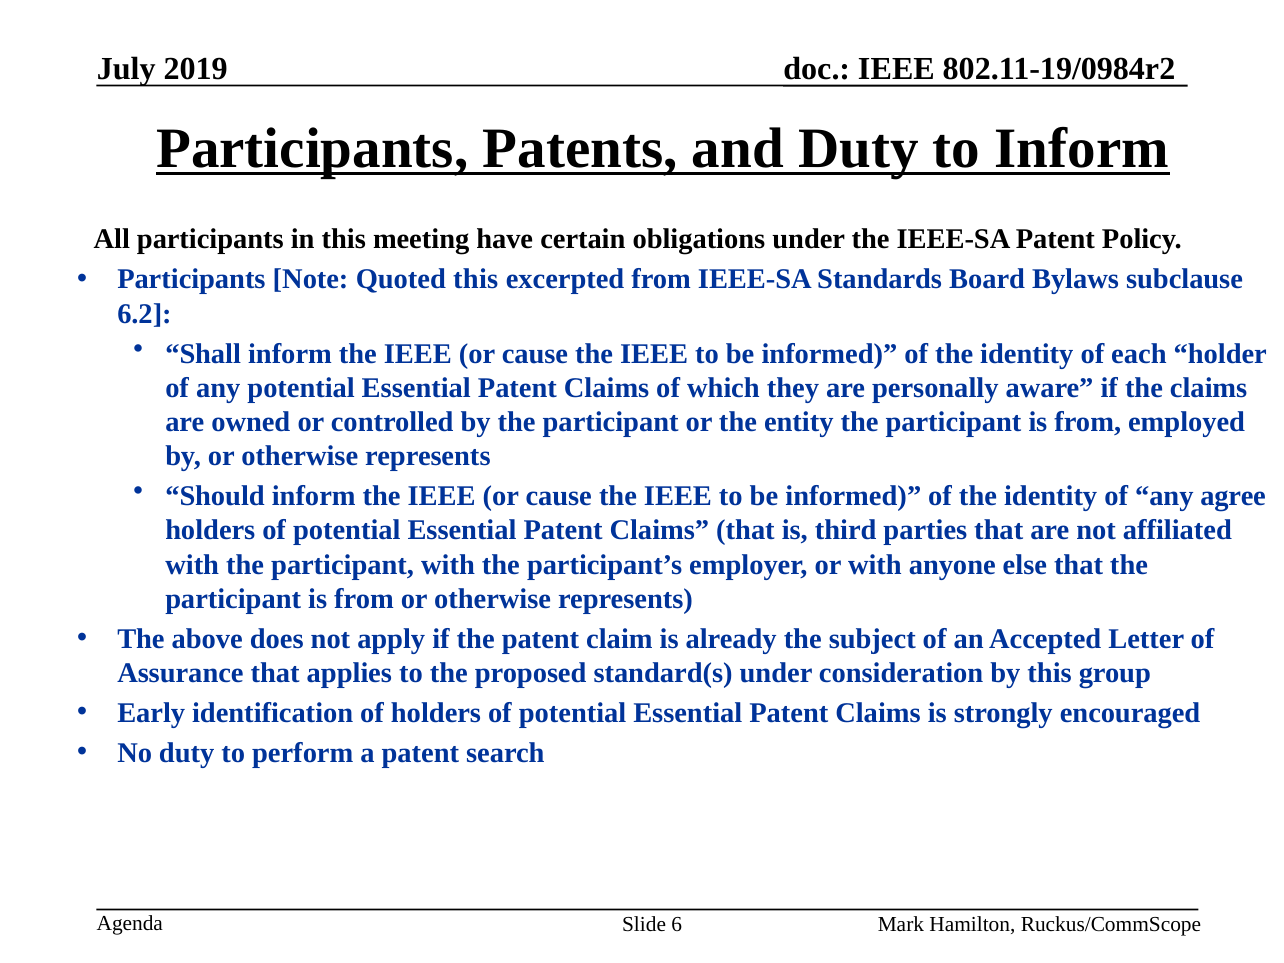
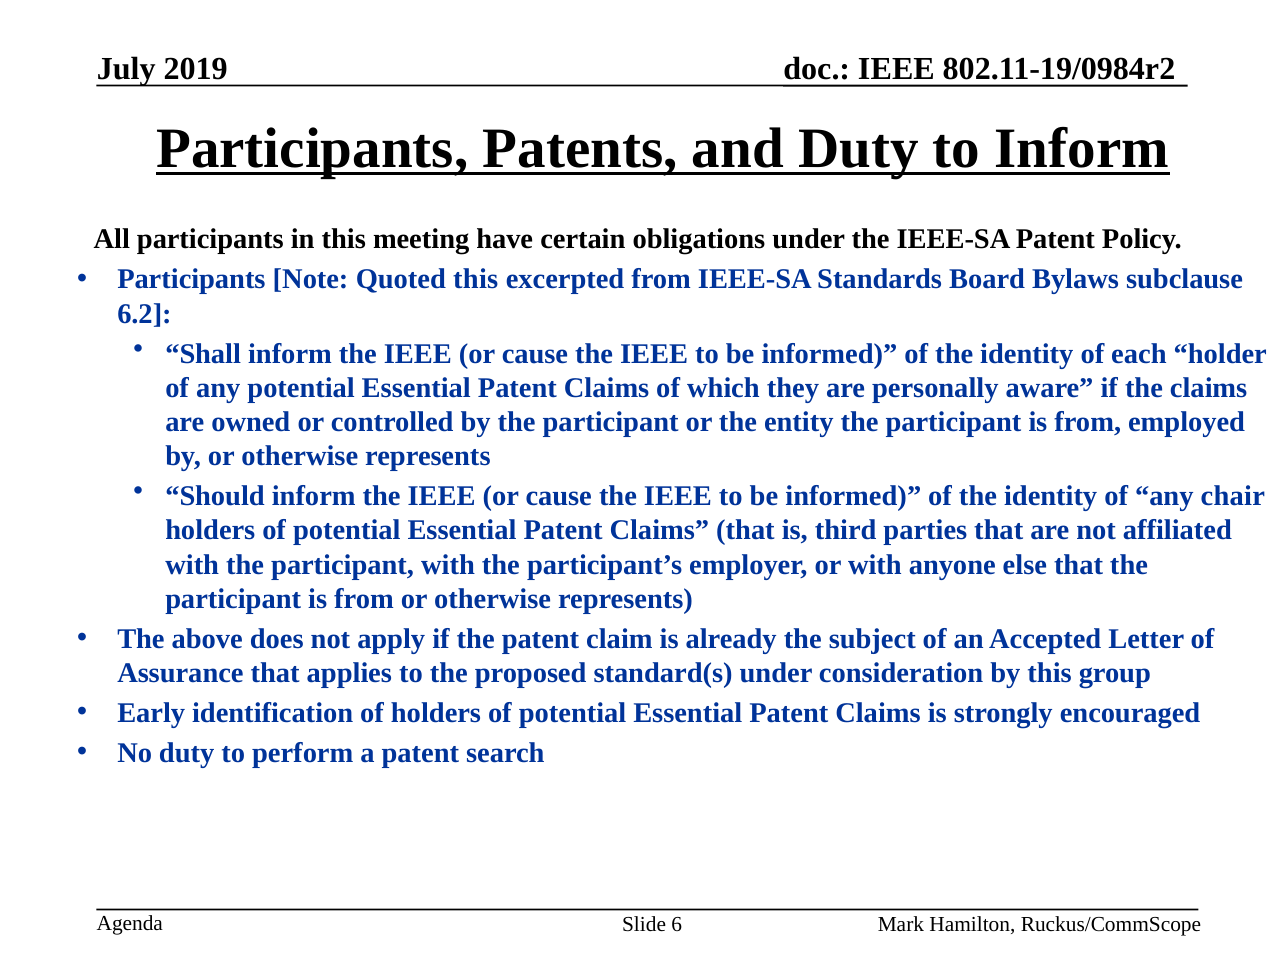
agree: agree -> chair
